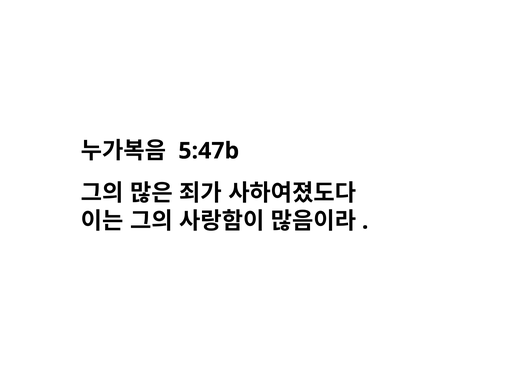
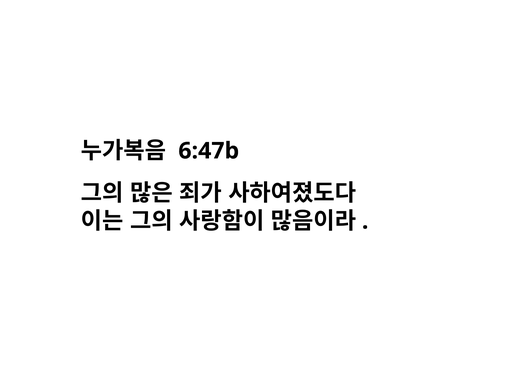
5:47b: 5:47b -> 6:47b
